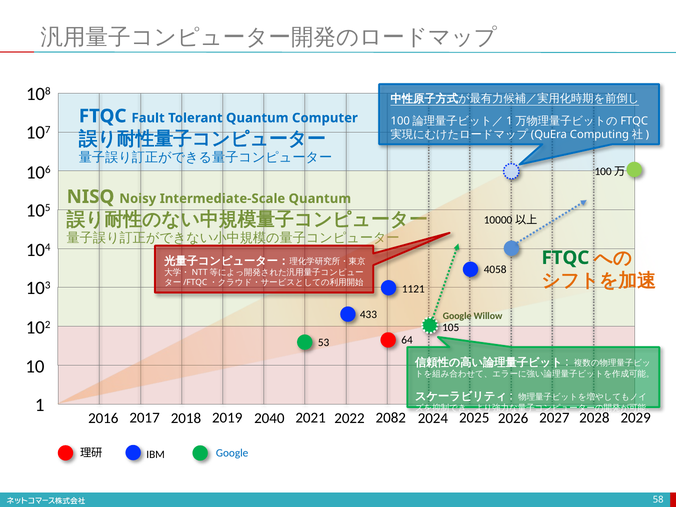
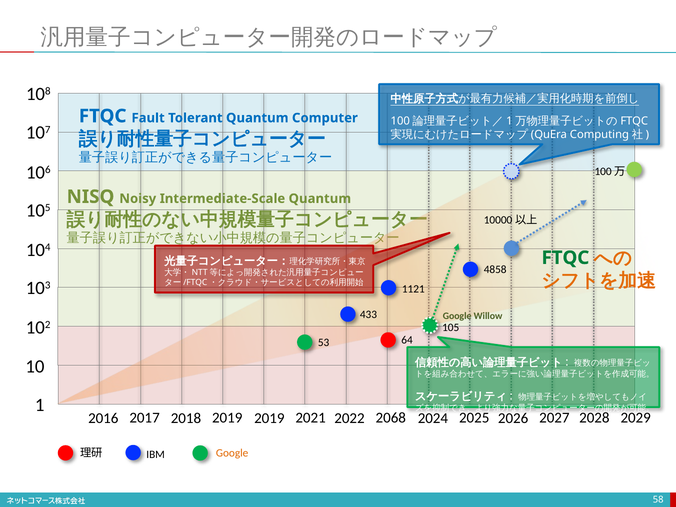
4058: 4058 -> 4858
2019 2040: 2040 -> 2019
2082: 2082 -> 2068
Google at (232, 453) colour: blue -> orange
